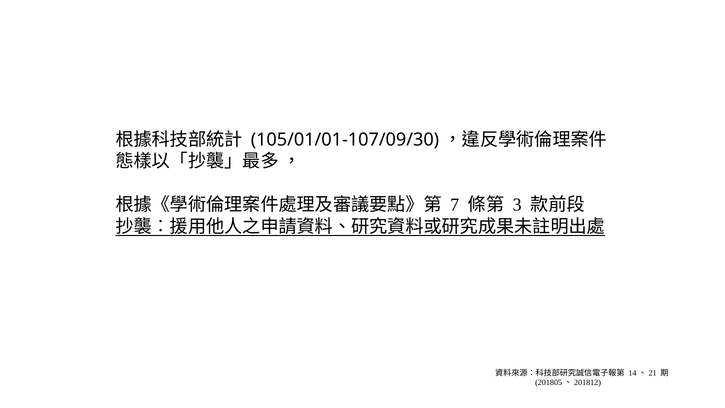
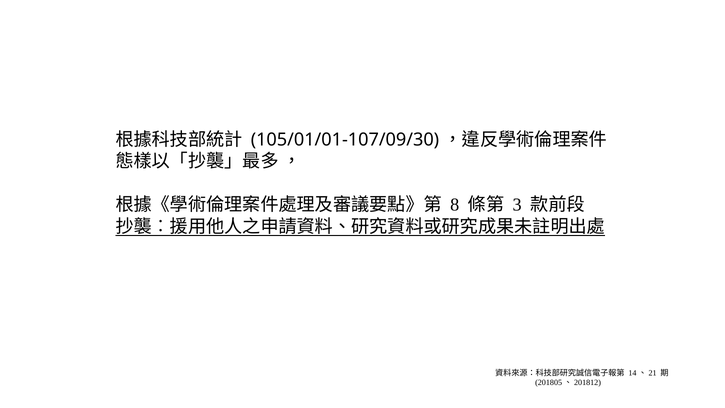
7: 7 -> 8
